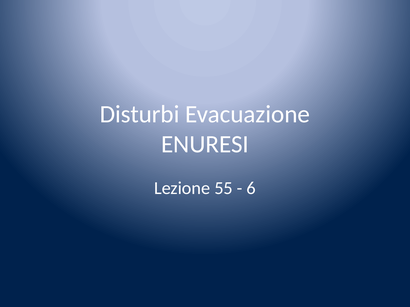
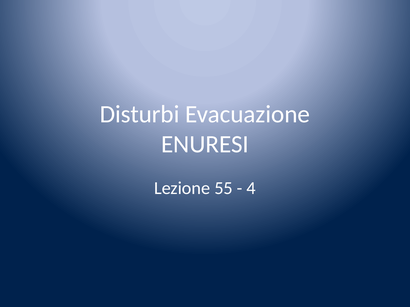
6: 6 -> 4
